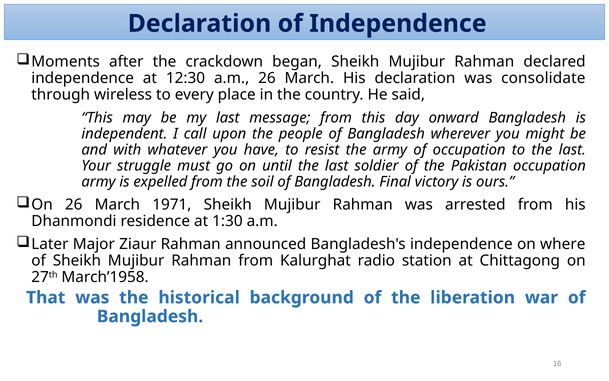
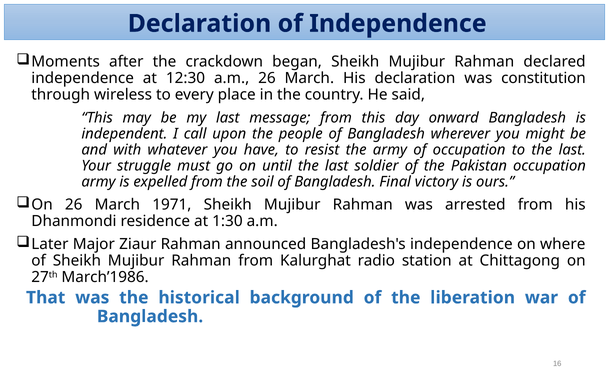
consolidate: consolidate -> constitution
March’1958: March’1958 -> March’1986
